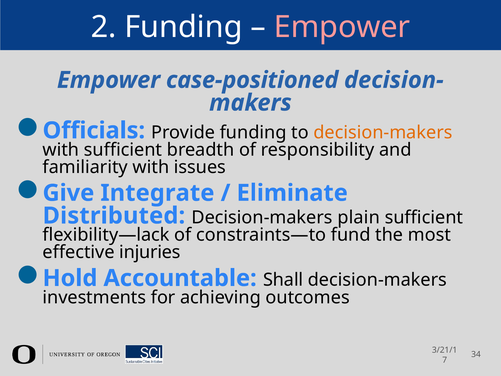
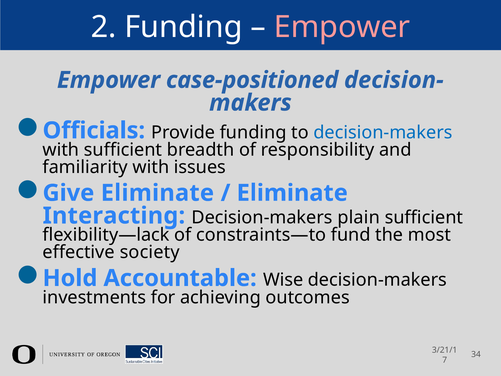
decision-makers at (383, 132) colour: orange -> blue
Give Integrate: Integrate -> Eliminate
Distributed: Distributed -> Interacting
injuries: injuries -> society
Shall: Shall -> Wise
